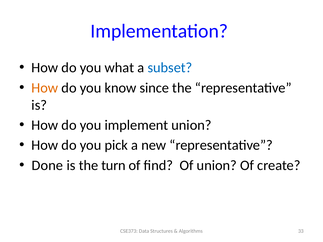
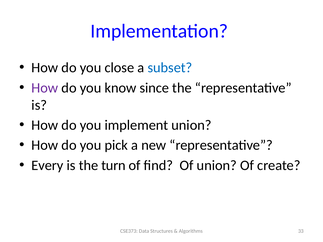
what: what -> close
How at (45, 88) colour: orange -> purple
Done: Done -> Every
